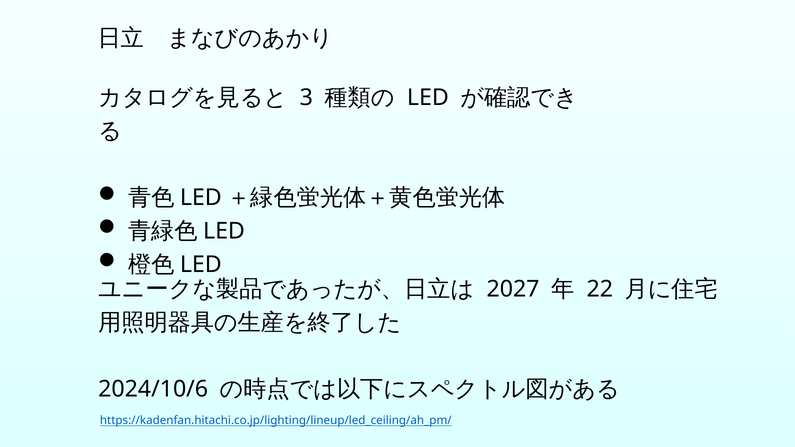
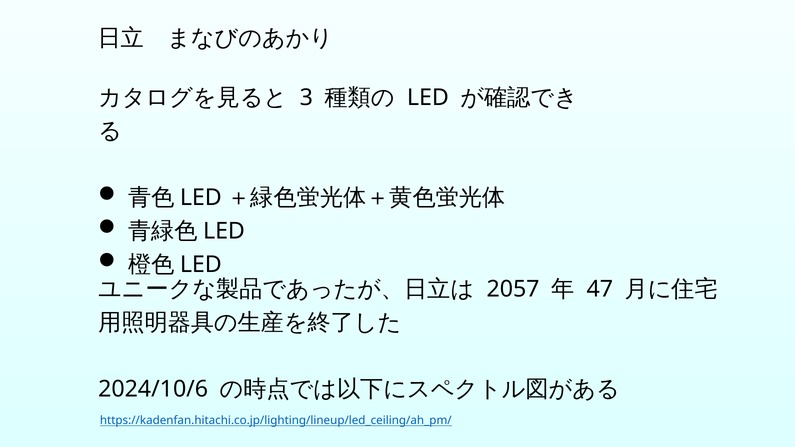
2027: 2027 -> 2057
22: 22 -> 47
